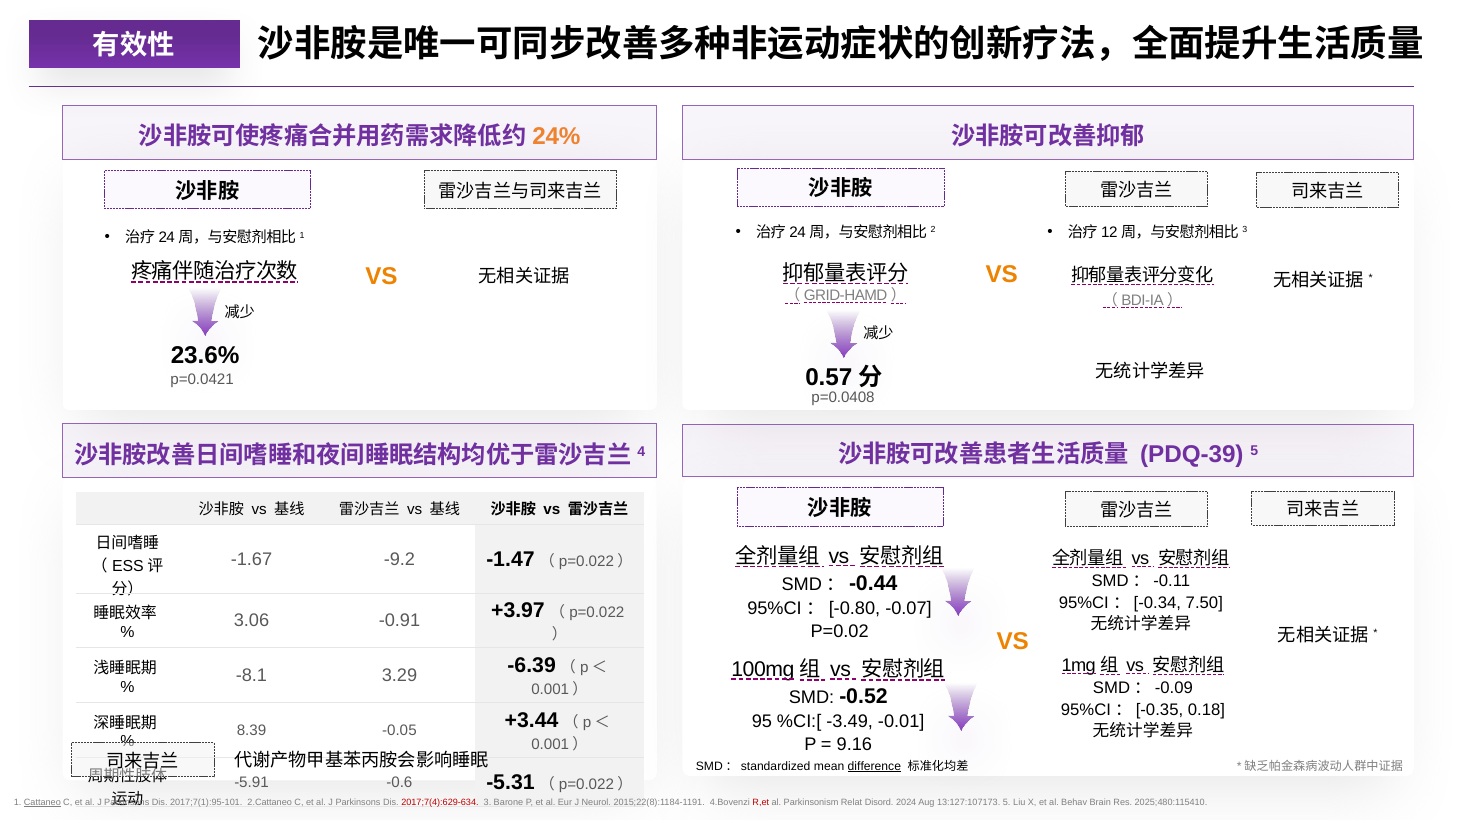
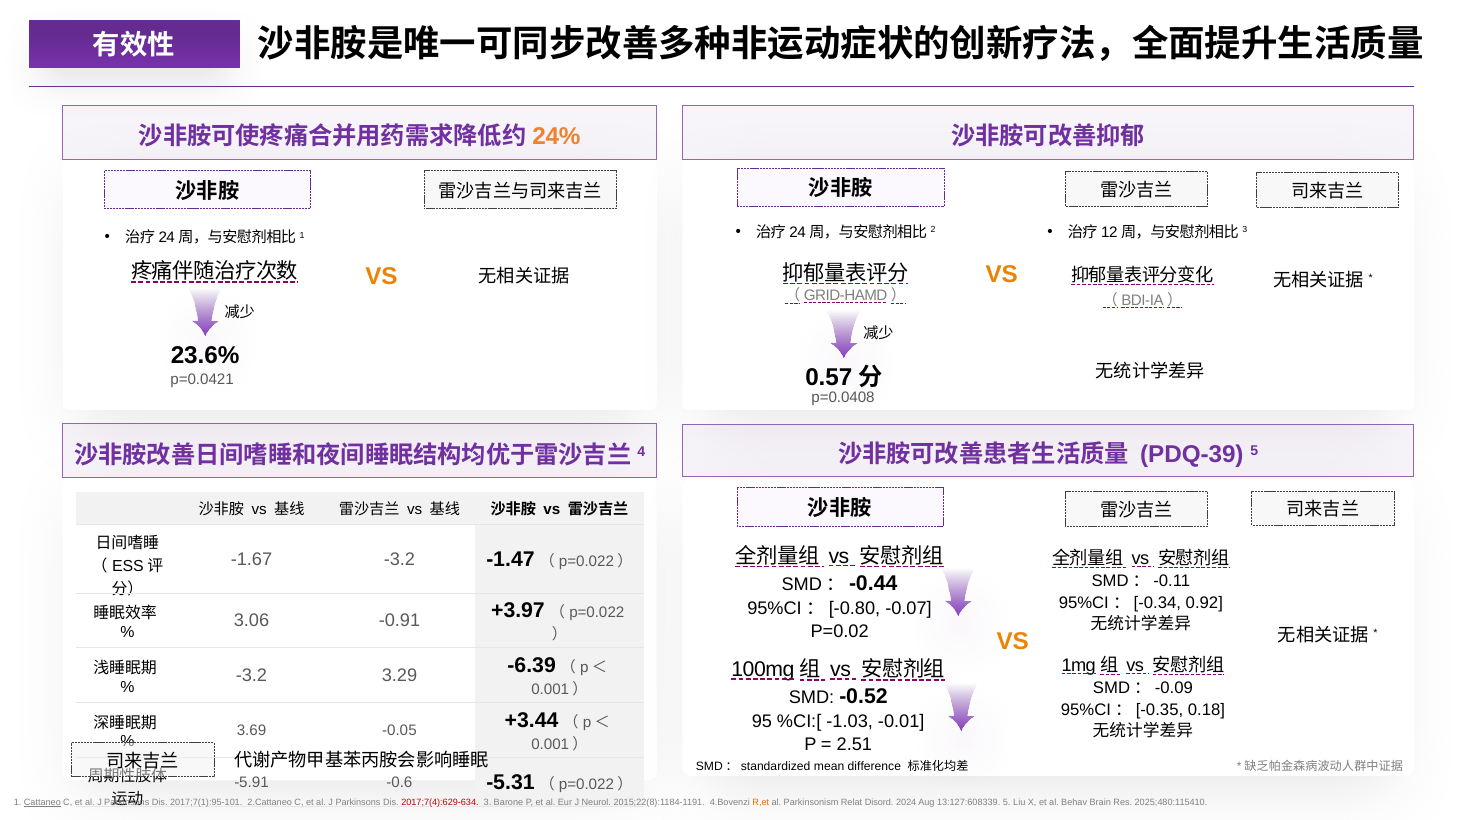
-1.67 -9.2: -9.2 -> -3.2
7.50: 7.50 -> 0.92
-8.1 at (251, 675): -8.1 -> -3.2
-3.49: -3.49 -> -1.03
8.39: 8.39 -> 3.69
9.16: 9.16 -> 2.51
difference underline: present -> none
R,et colour: red -> orange
13:127:107173: 13:127:107173 -> 13:127:608339
